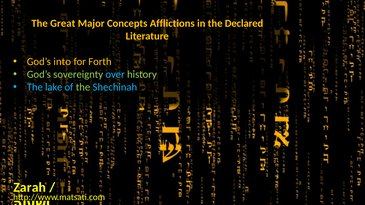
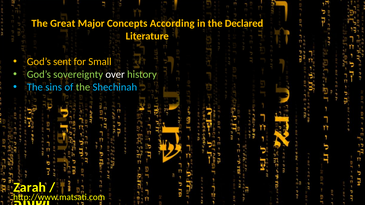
Afflictions: Afflictions -> According
into: into -> sent
Forth: Forth -> Small
over colour: light blue -> white
lake: lake -> sins
